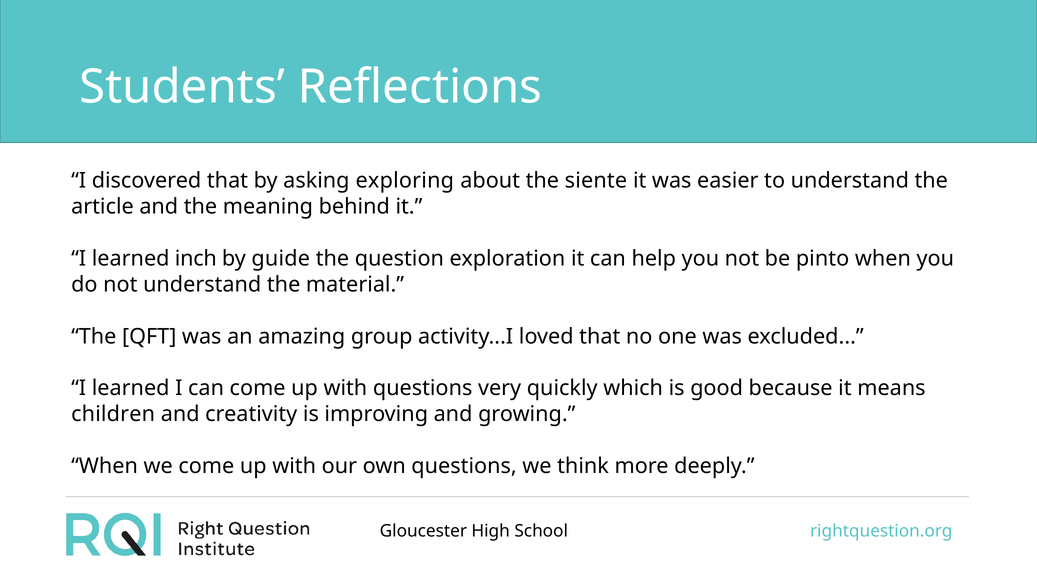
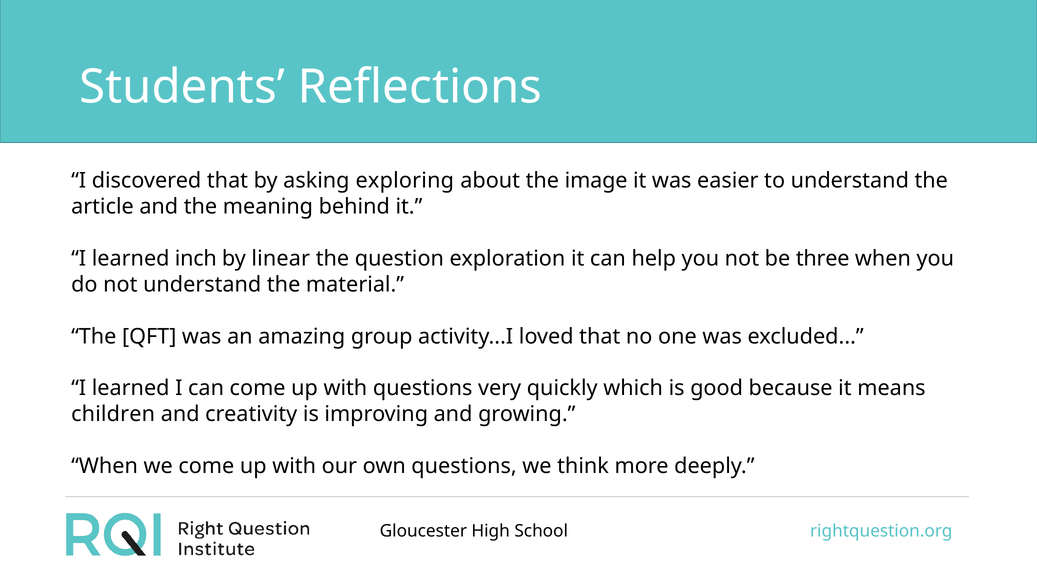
siente: siente -> image
guide: guide -> linear
pinto: pinto -> three
